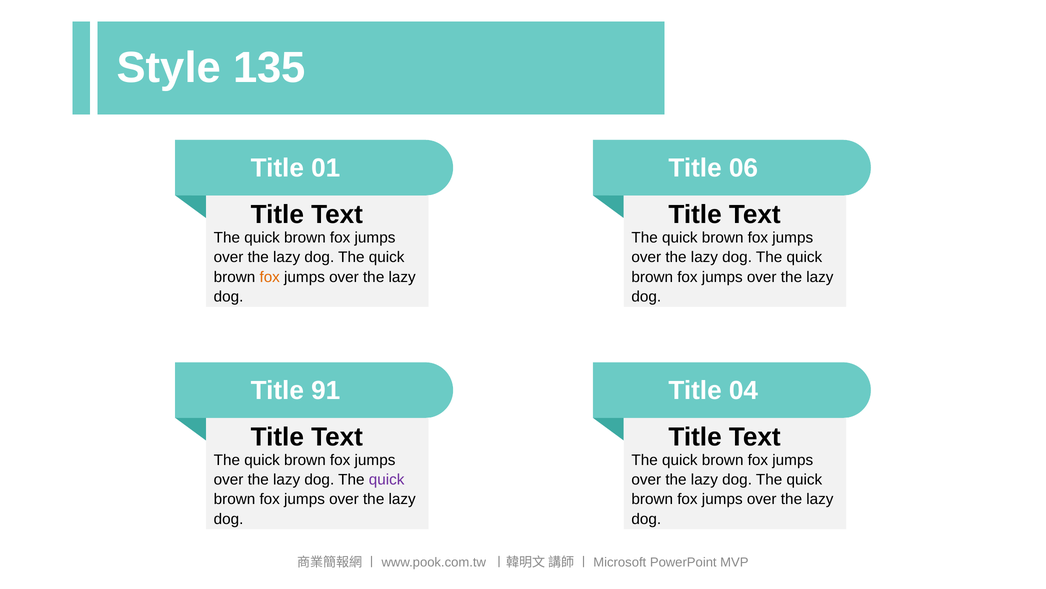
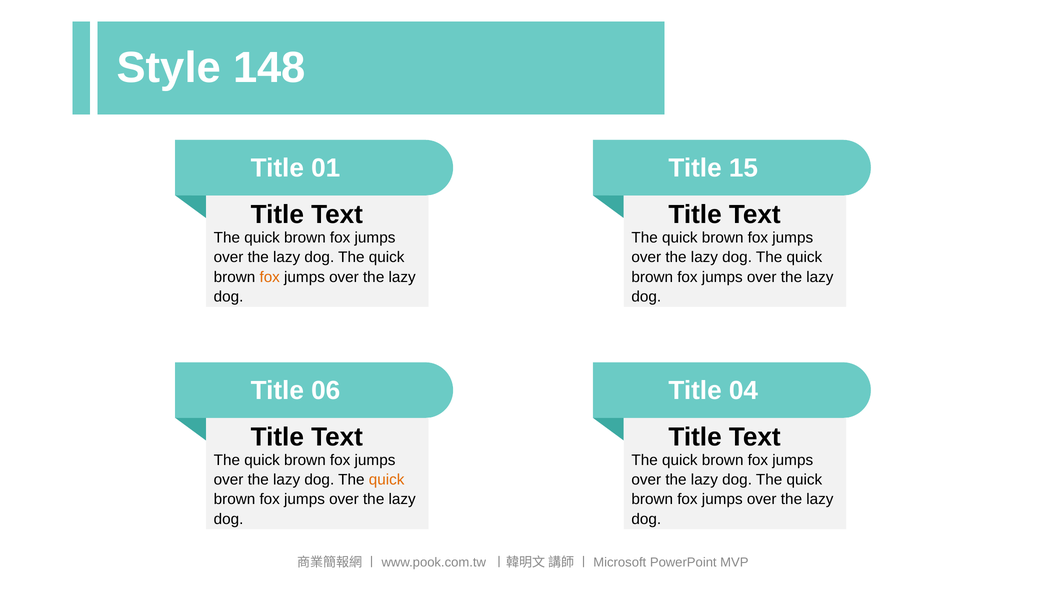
135: 135 -> 148
06: 06 -> 15
91: 91 -> 06
quick at (387, 479) colour: purple -> orange
